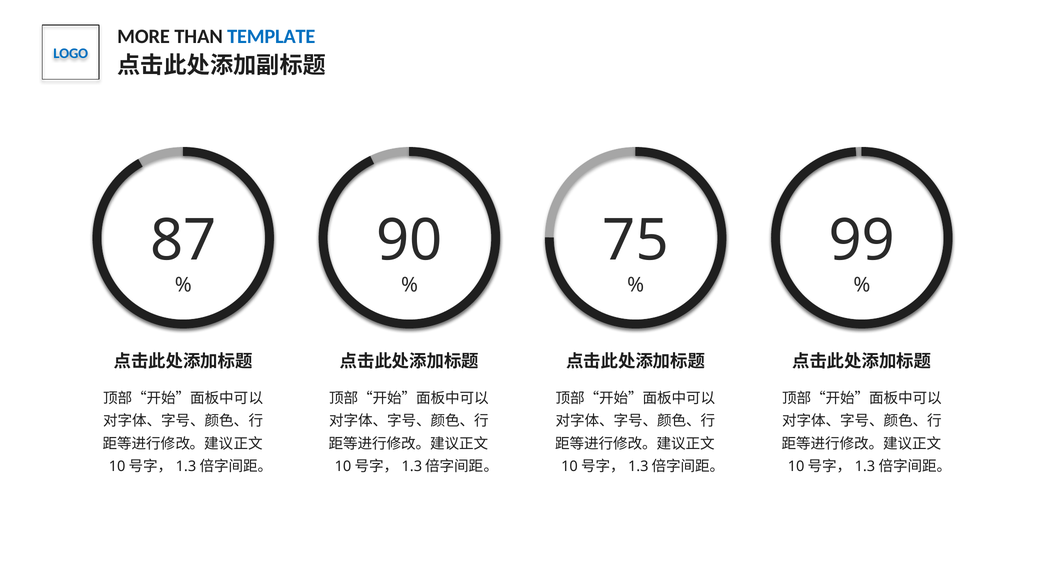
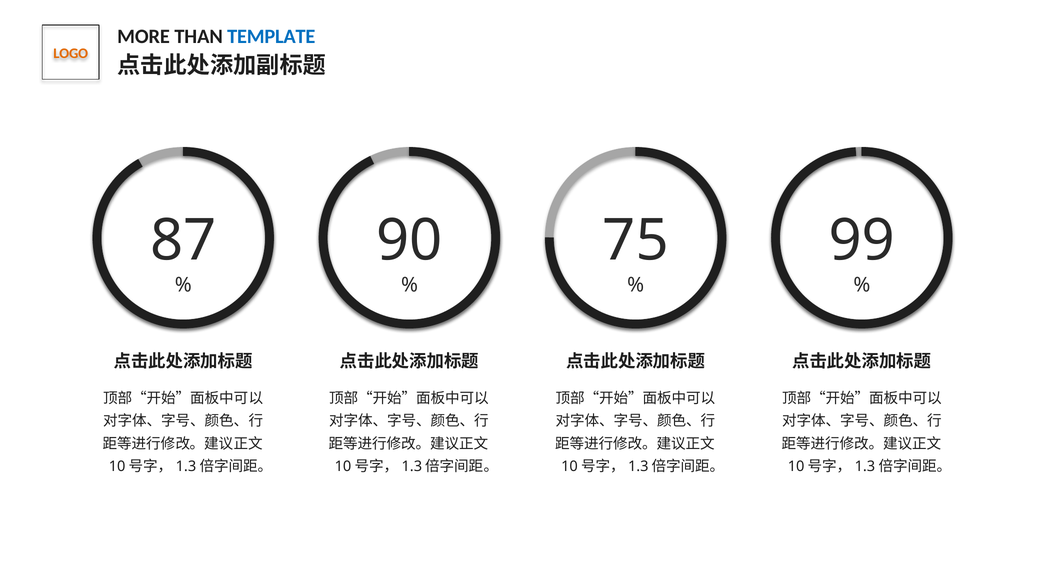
LOGO colour: blue -> orange
